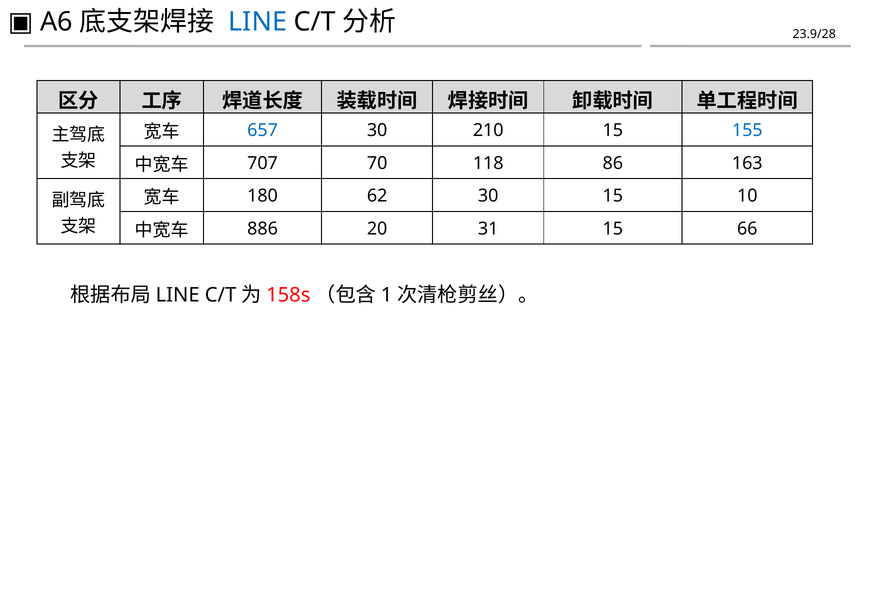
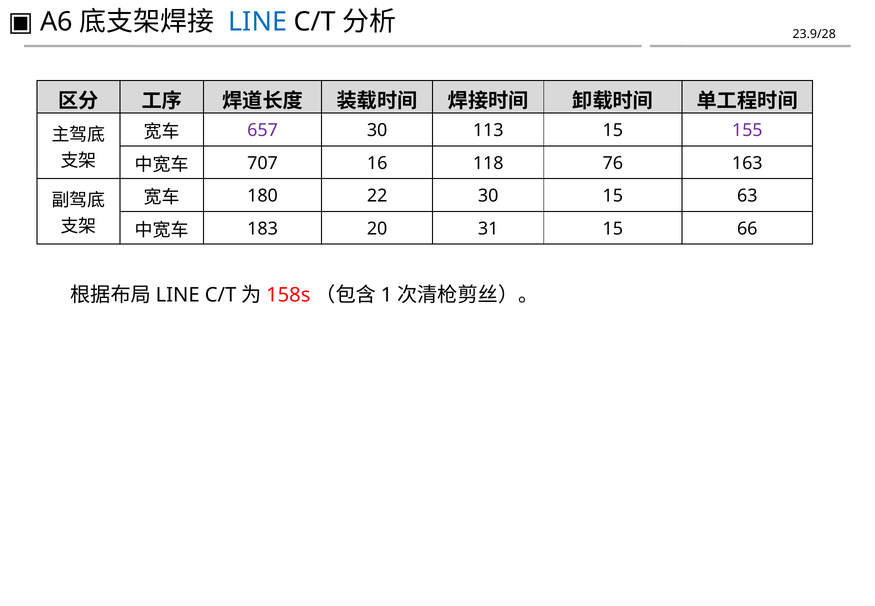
657 colour: blue -> purple
210: 210 -> 113
155 colour: blue -> purple
70: 70 -> 16
86: 86 -> 76
62: 62 -> 22
10: 10 -> 63
886: 886 -> 183
